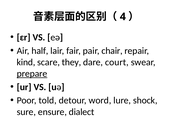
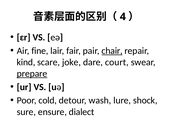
half: half -> fine
chair underline: none -> present
they: they -> joke
told: told -> cold
word: word -> wash
